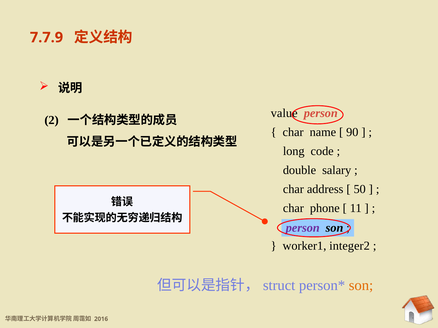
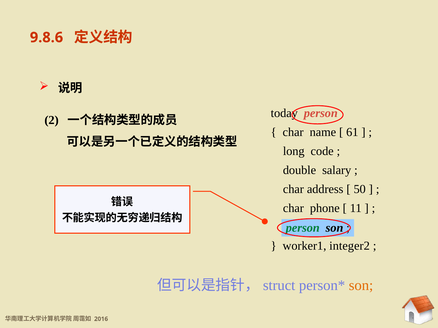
7.7.9: 7.7.9 -> 9.8.6
value: value -> today
90: 90 -> 61
person at (303, 228) colour: purple -> green
